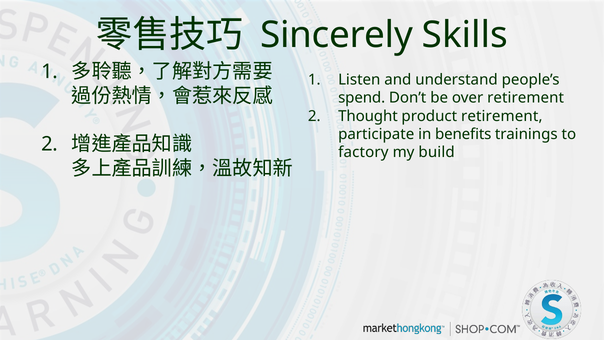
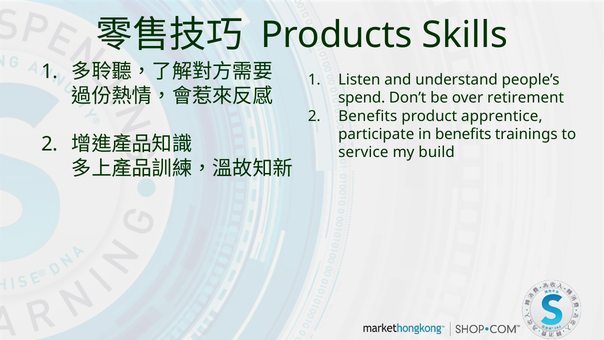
Sincerely: Sincerely -> Products
Thought at (368, 116): Thought -> Benefits
product retirement: retirement -> apprentice
factory: factory -> service
